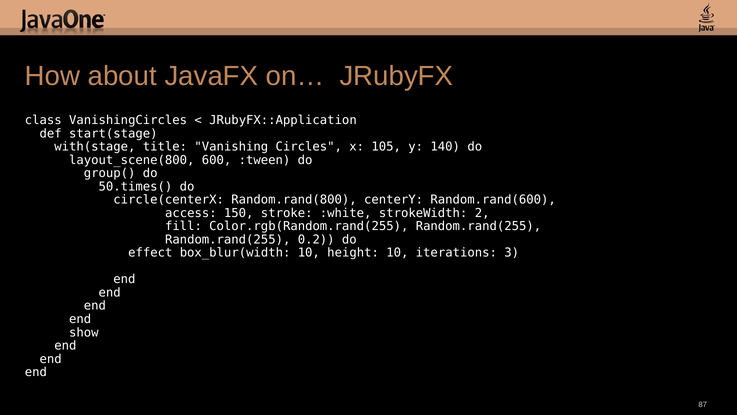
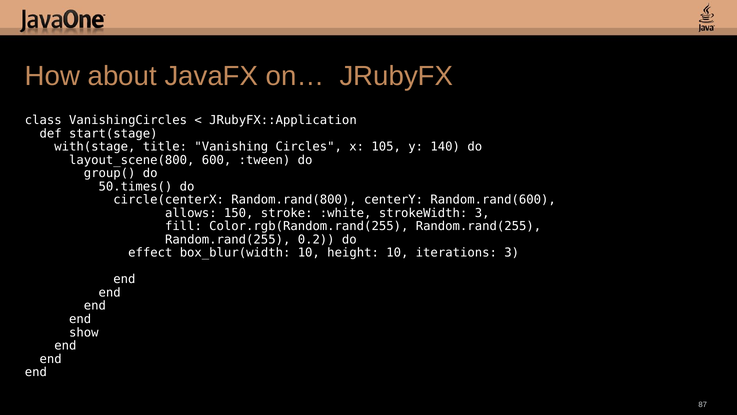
access: access -> allows
strokeWidth 2: 2 -> 3
